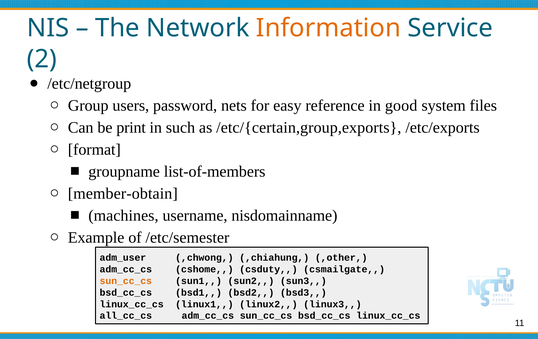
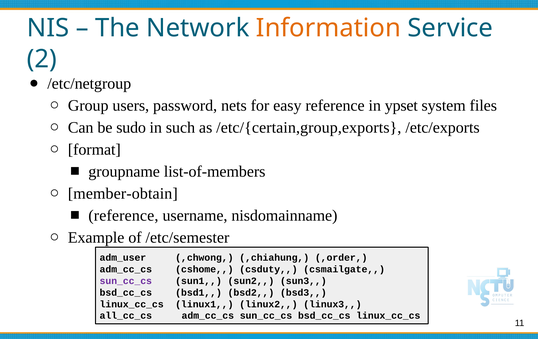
good: good -> ypset
print: print -> sudo
machines at (123, 216): machines -> reference
,other: ,other -> ,order
sun_cc_cs at (126, 281) colour: orange -> purple
